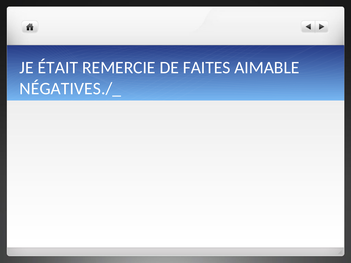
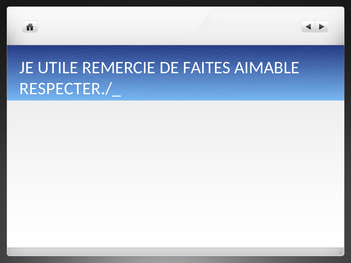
ÉTAIT: ÉTAIT -> UTILE
NÉGATIVES./_: NÉGATIVES./_ -> RESPECTER./_
